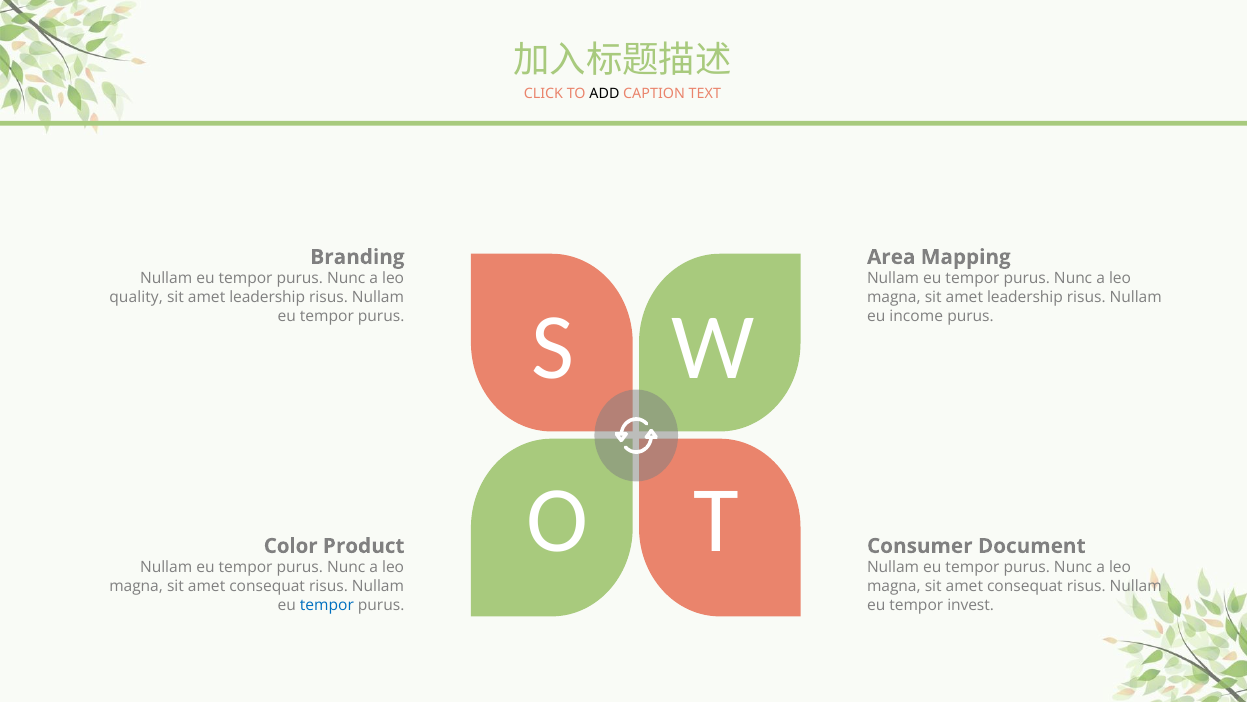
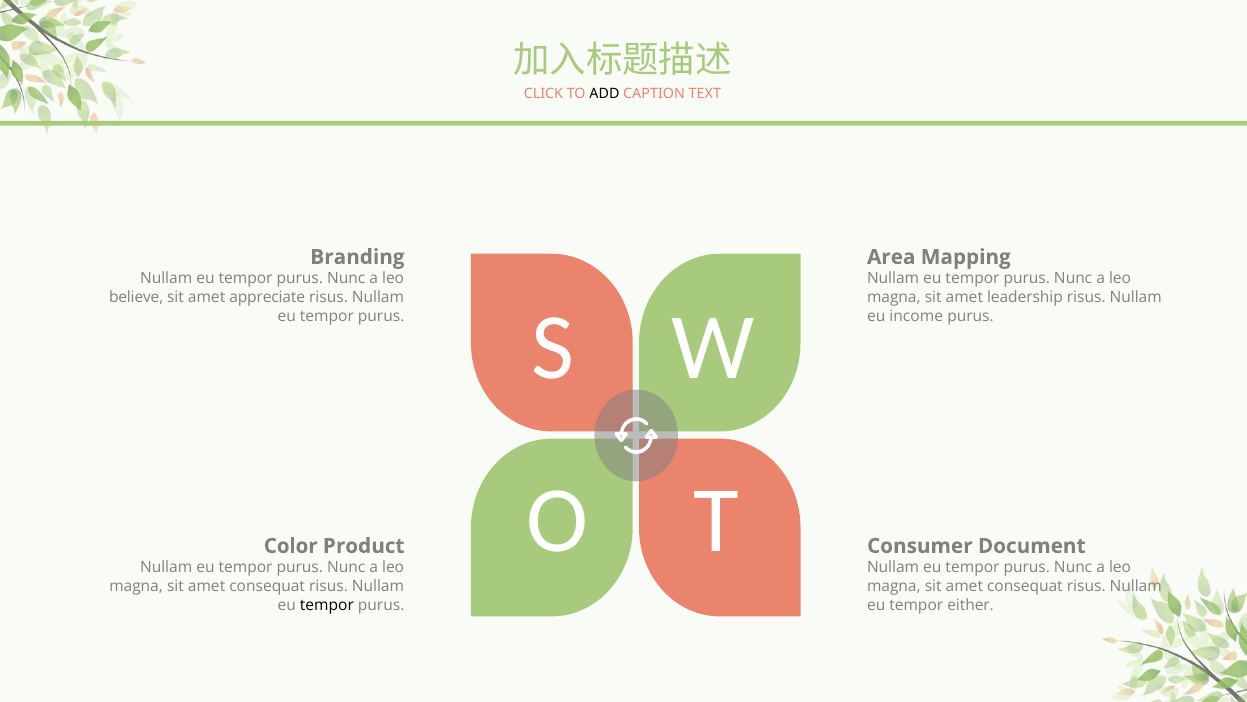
quality: quality -> believe
leadership at (267, 297): leadership -> appreciate
tempor at (327, 605) colour: blue -> black
invest: invest -> either
